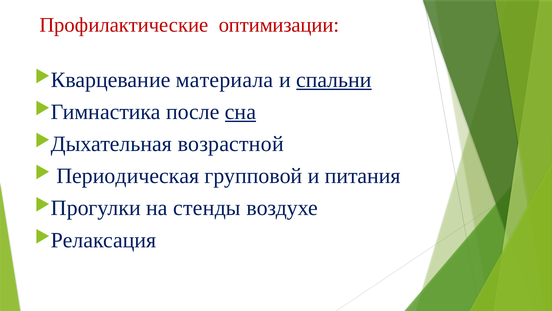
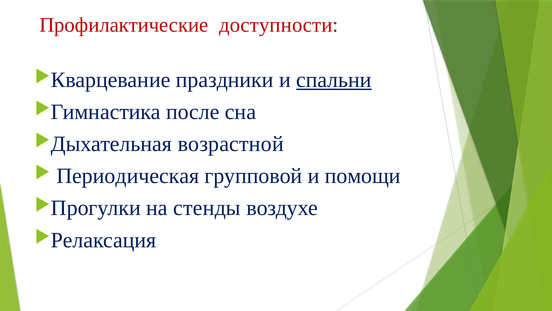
оптимизации: оптимизации -> доступности
материала: материала -> праздники
сна underline: present -> none
питания: питания -> помощи
